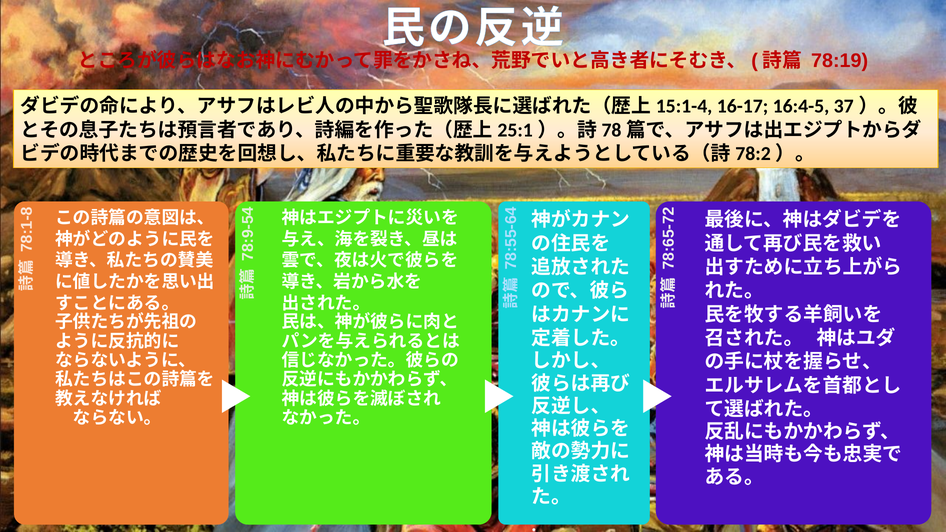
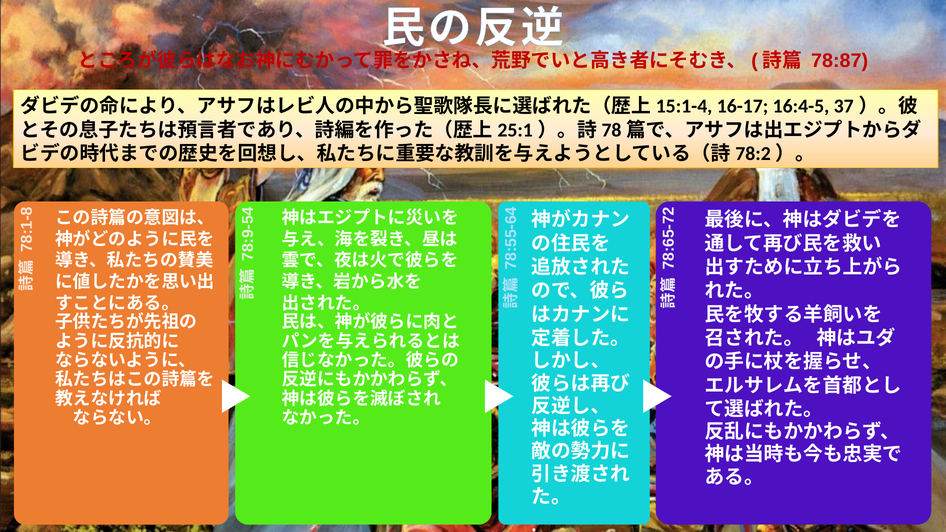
78:19: 78:19 -> 78:87
